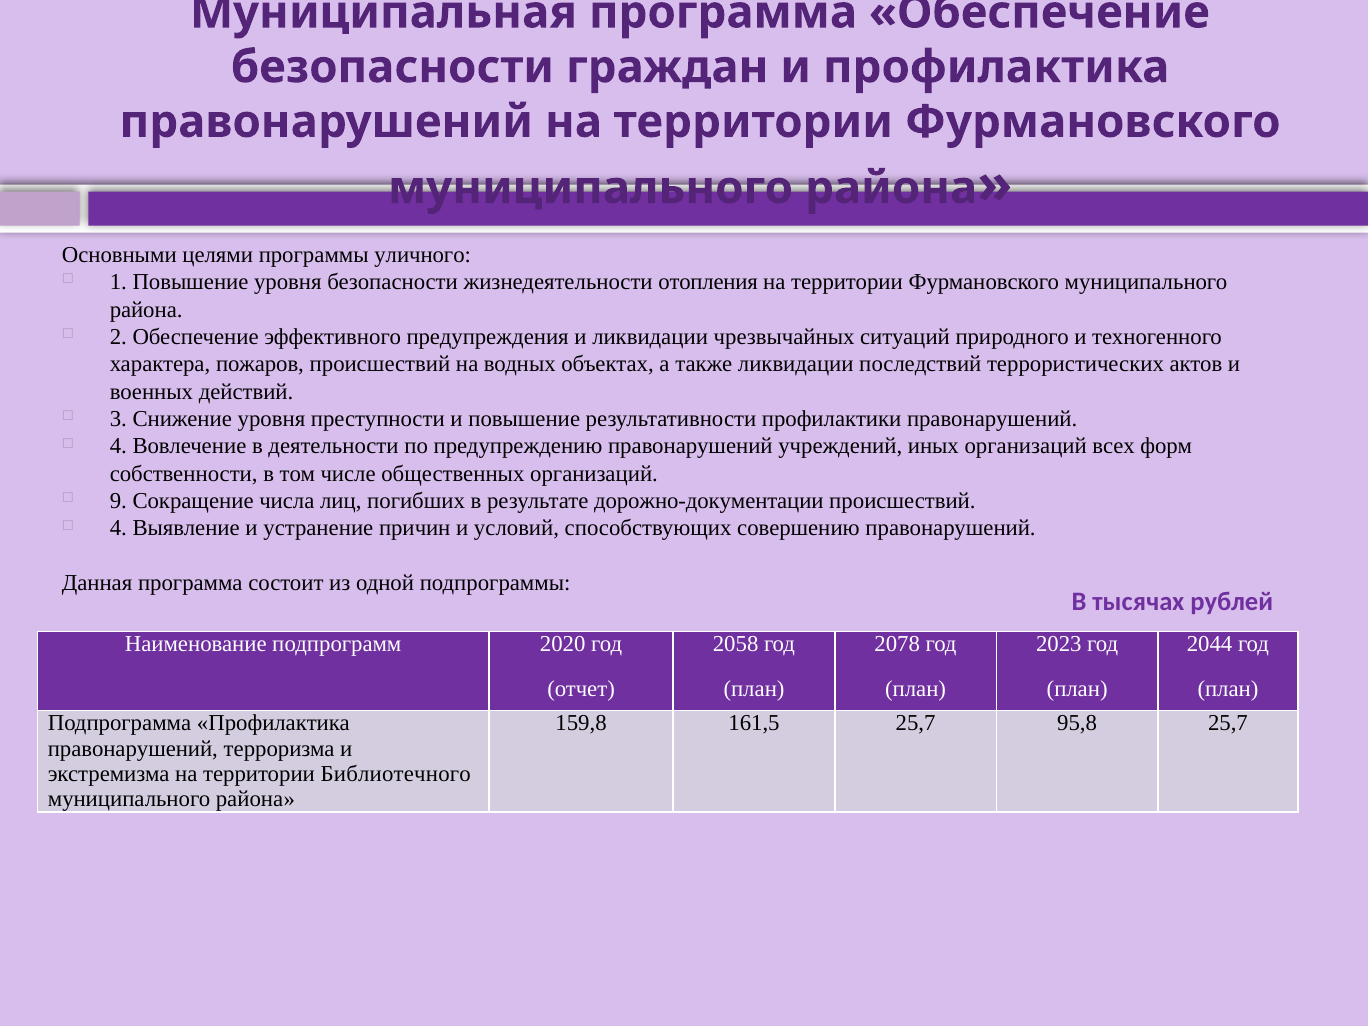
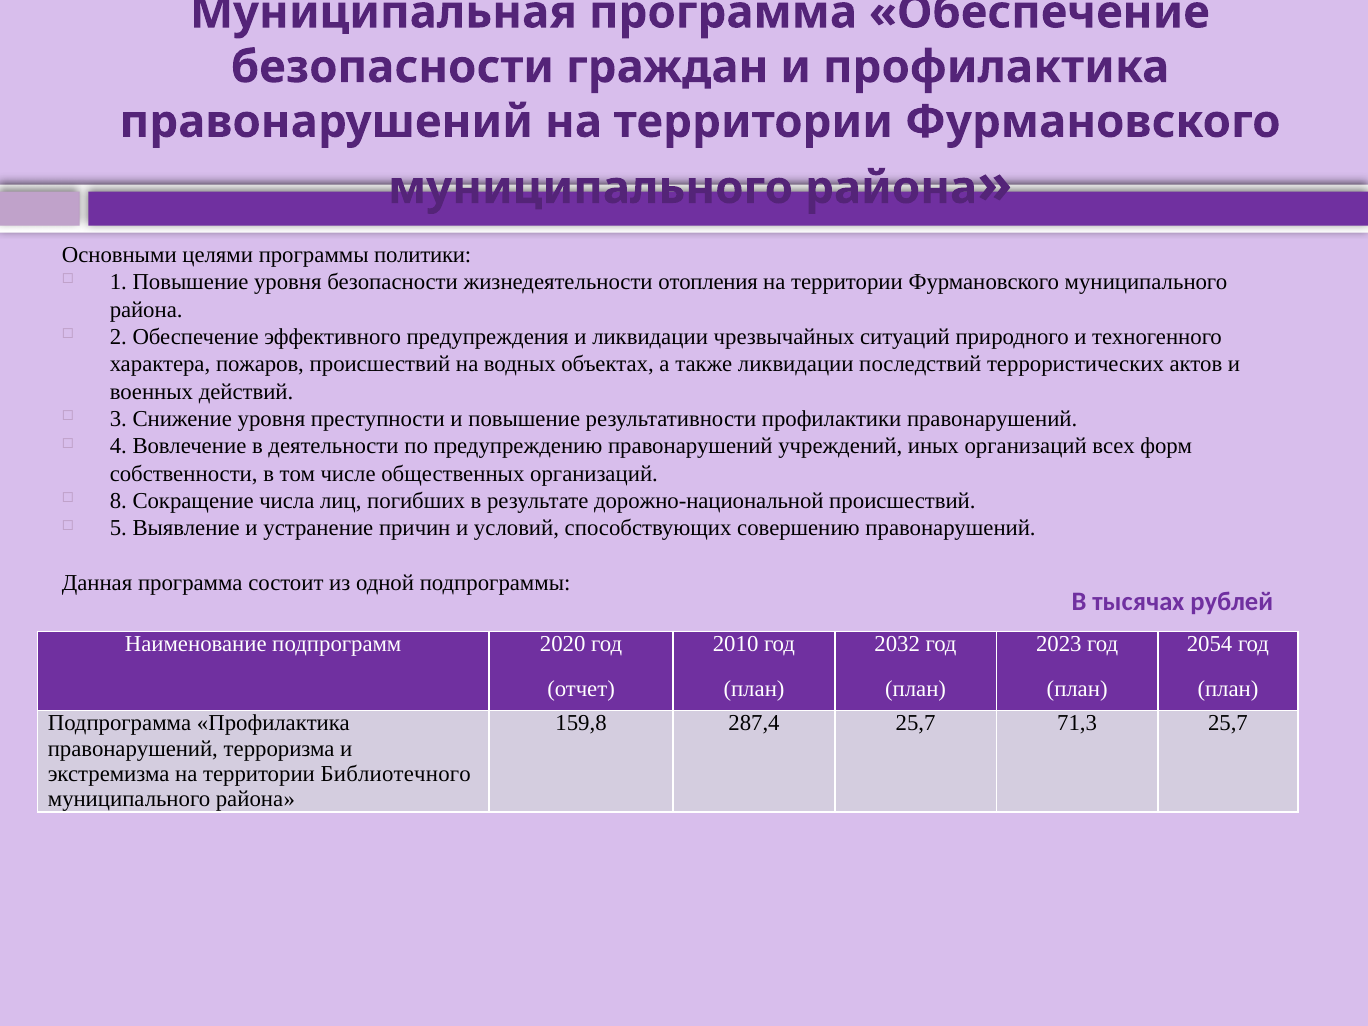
уличного: уличного -> политики
9: 9 -> 8
дорожно-документации: дорожно-документации -> дорожно-национальной
4 at (118, 528): 4 -> 5
2058: 2058 -> 2010
2078: 2078 -> 2032
2044: 2044 -> 2054
161,5: 161,5 -> 287,4
95,8: 95,8 -> 71,3
